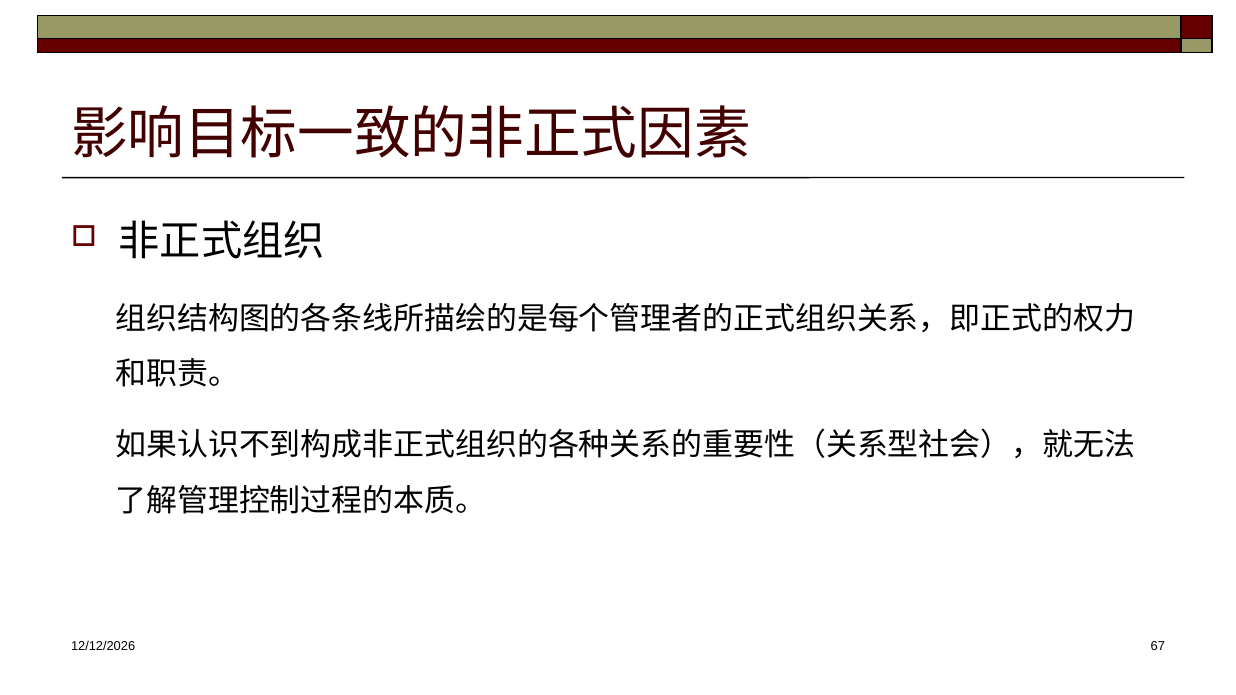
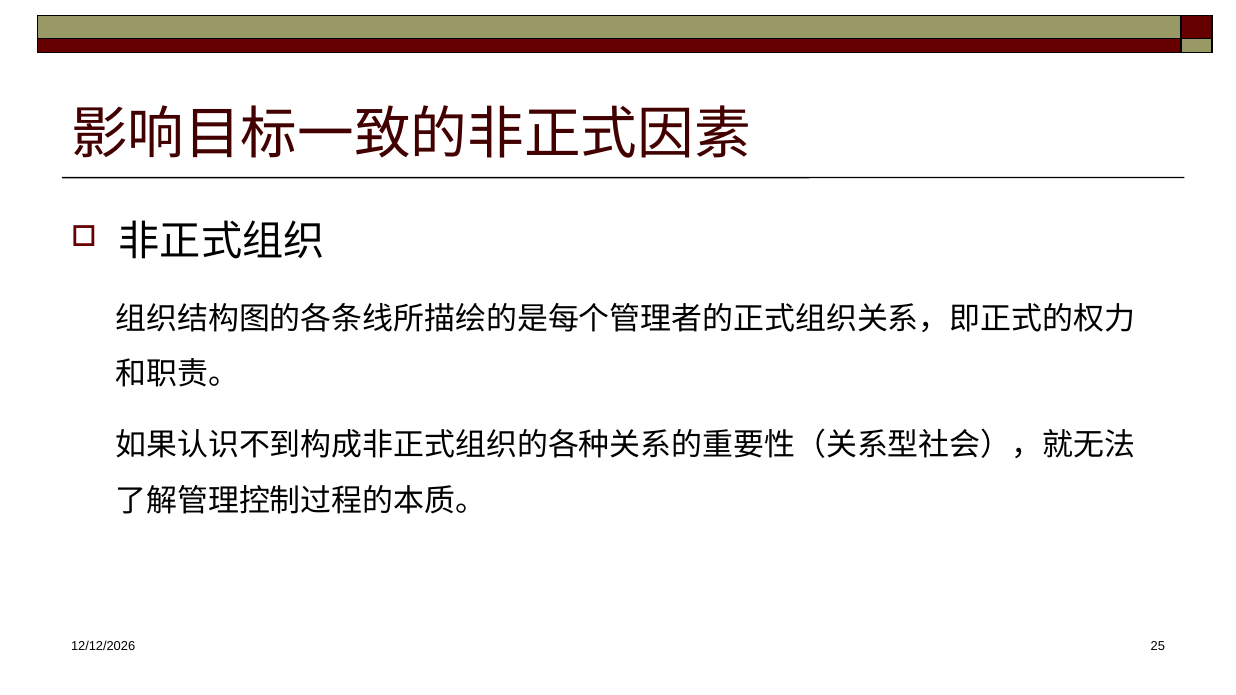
67: 67 -> 25
